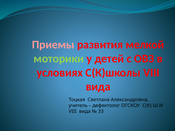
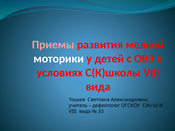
моторики colour: light green -> white
